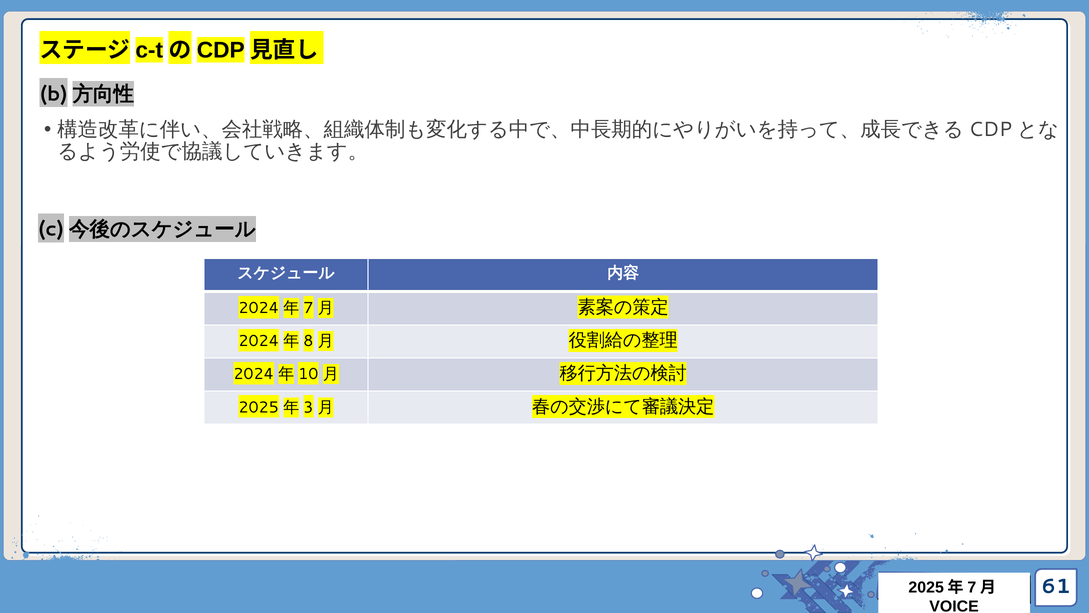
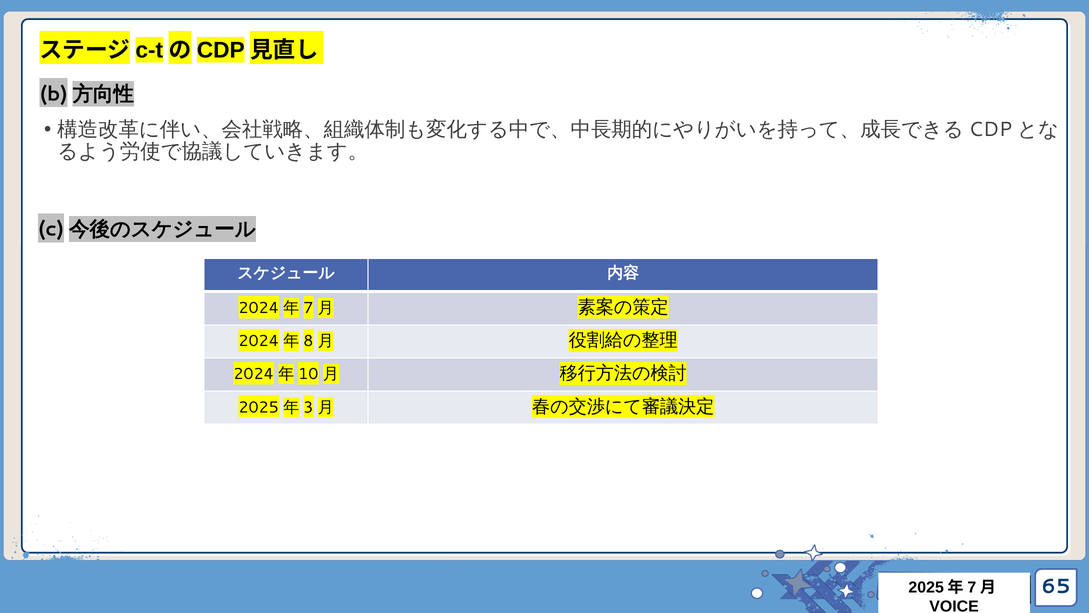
61: 61 -> 65
